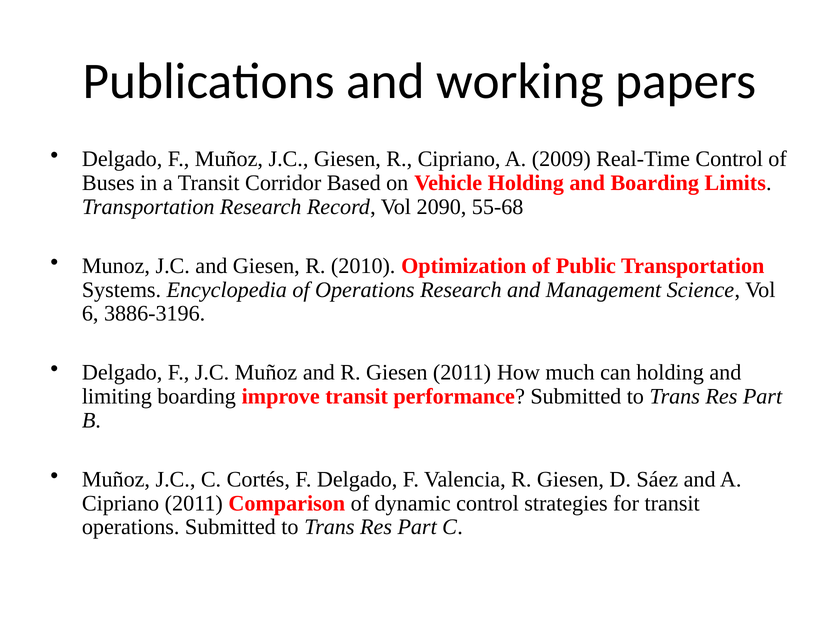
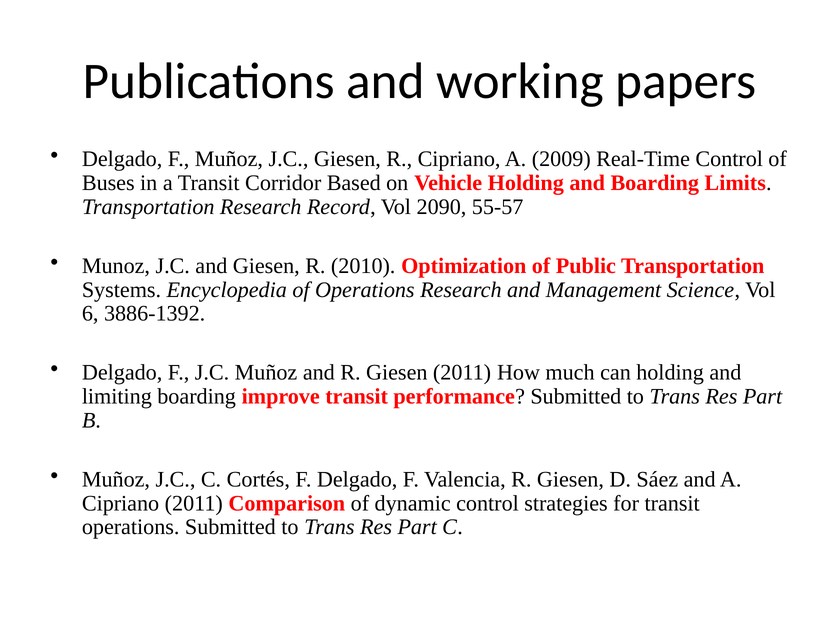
55-68: 55-68 -> 55-57
3886-3196: 3886-3196 -> 3886-1392
